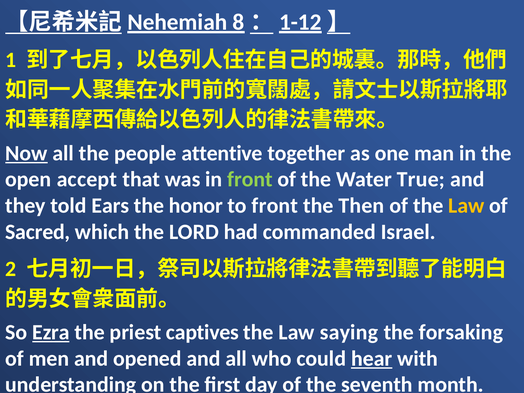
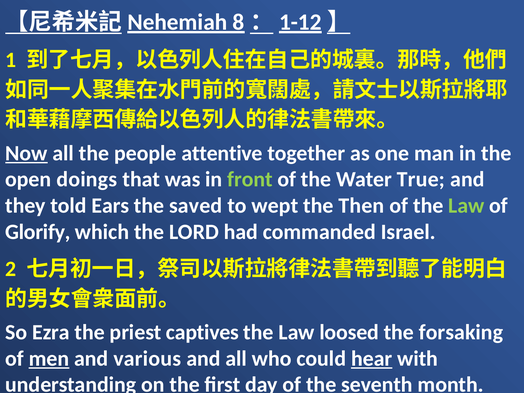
accept: accept -> doings
honor: honor -> saved
to front: front -> wept
Law at (466, 206) colour: yellow -> light green
Sacred: Sacred -> Glorify
Ezra underline: present -> none
saying: saying -> loosed
men underline: none -> present
opened: opened -> various
